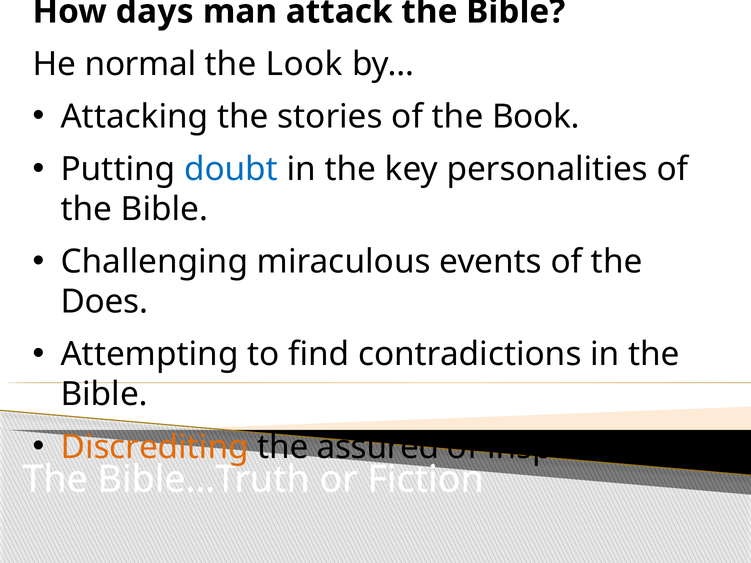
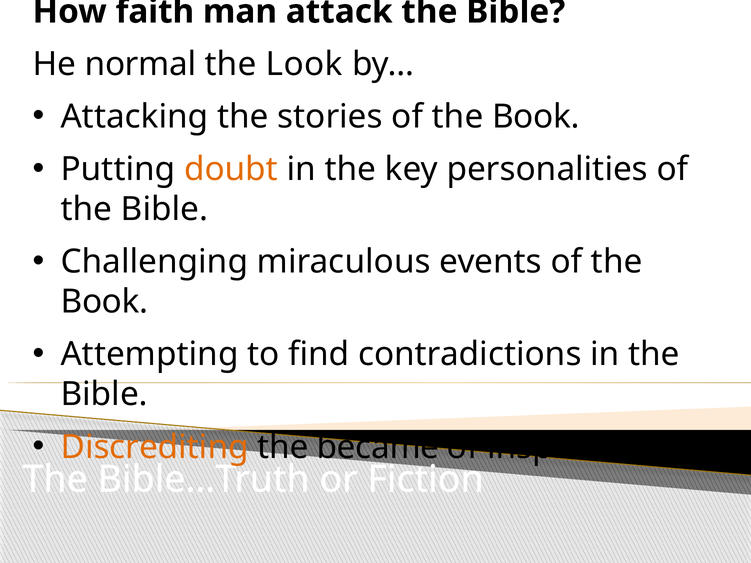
days: days -> faith
doubt colour: blue -> orange
Does at (104, 302): Does -> Book
assured: assured -> became
